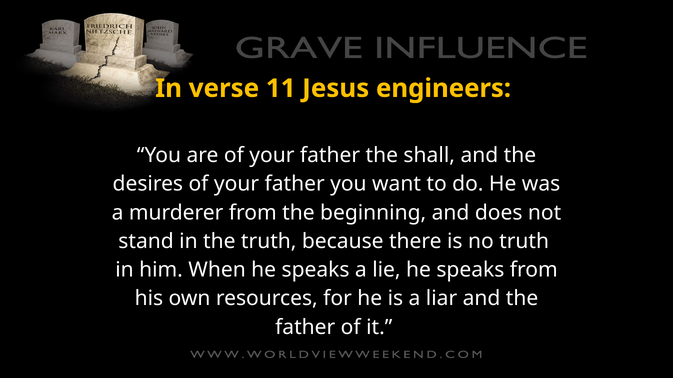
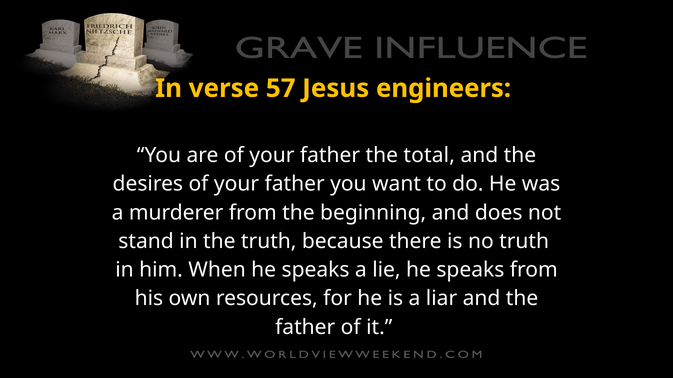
11: 11 -> 57
shall: shall -> total
